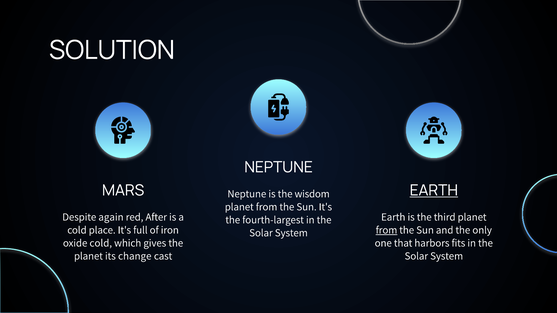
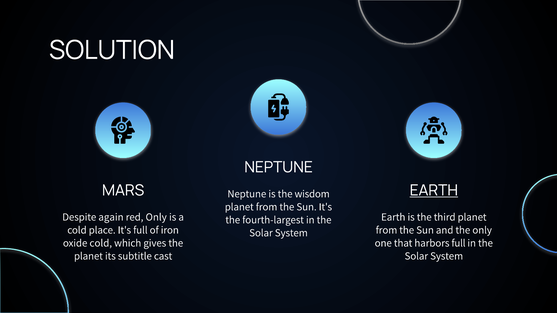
red After: After -> Only
from at (386, 230) underline: present -> none
harbors fits: fits -> full
change: change -> subtitle
